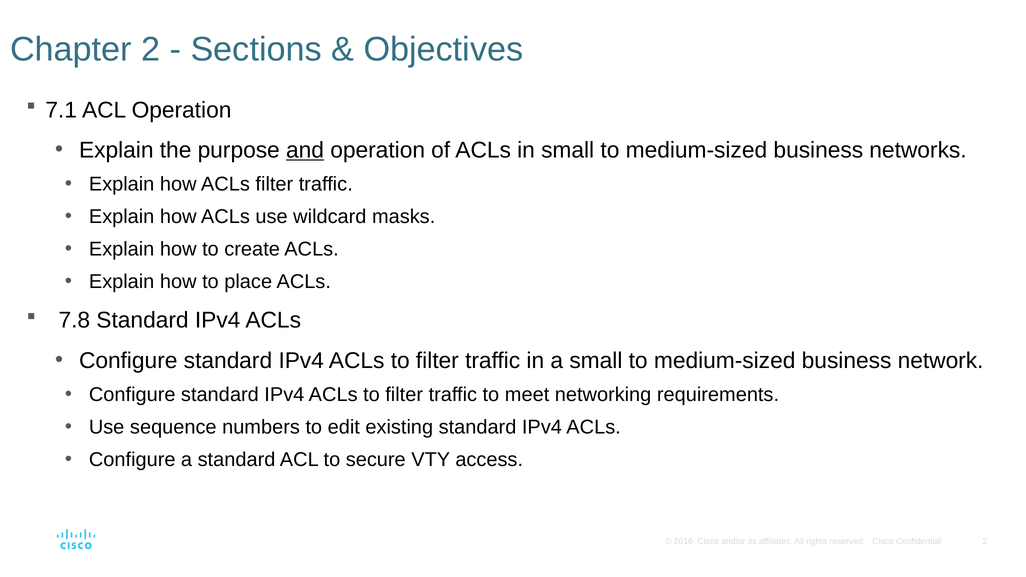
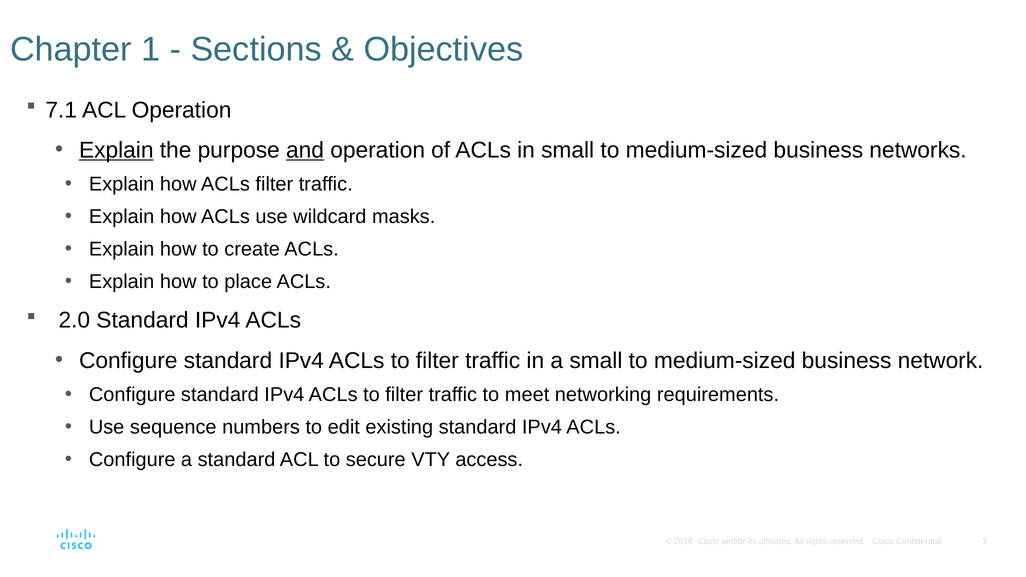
Chapter 2: 2 -> 1
Explain at (116, 150) underline: none -> present
7.8: 7.8 -> 2.0
